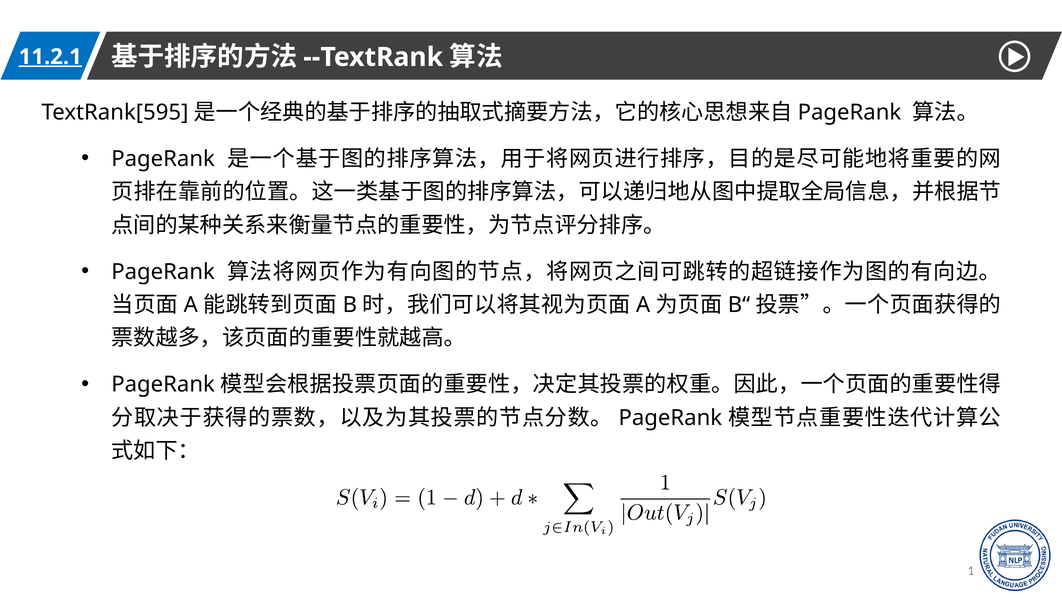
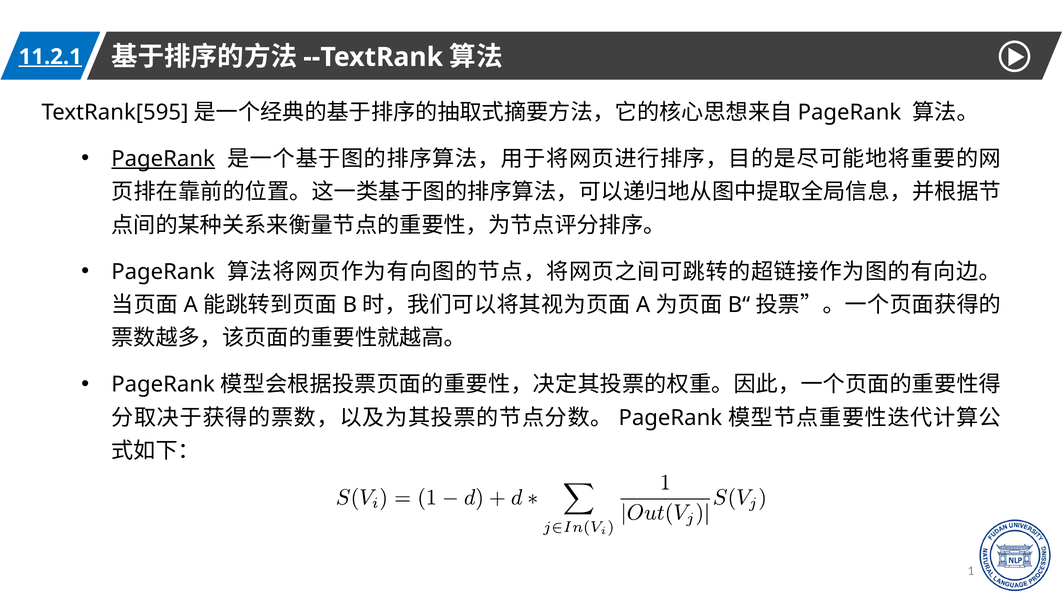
PageRank at (163, 159) underline: none -> present
